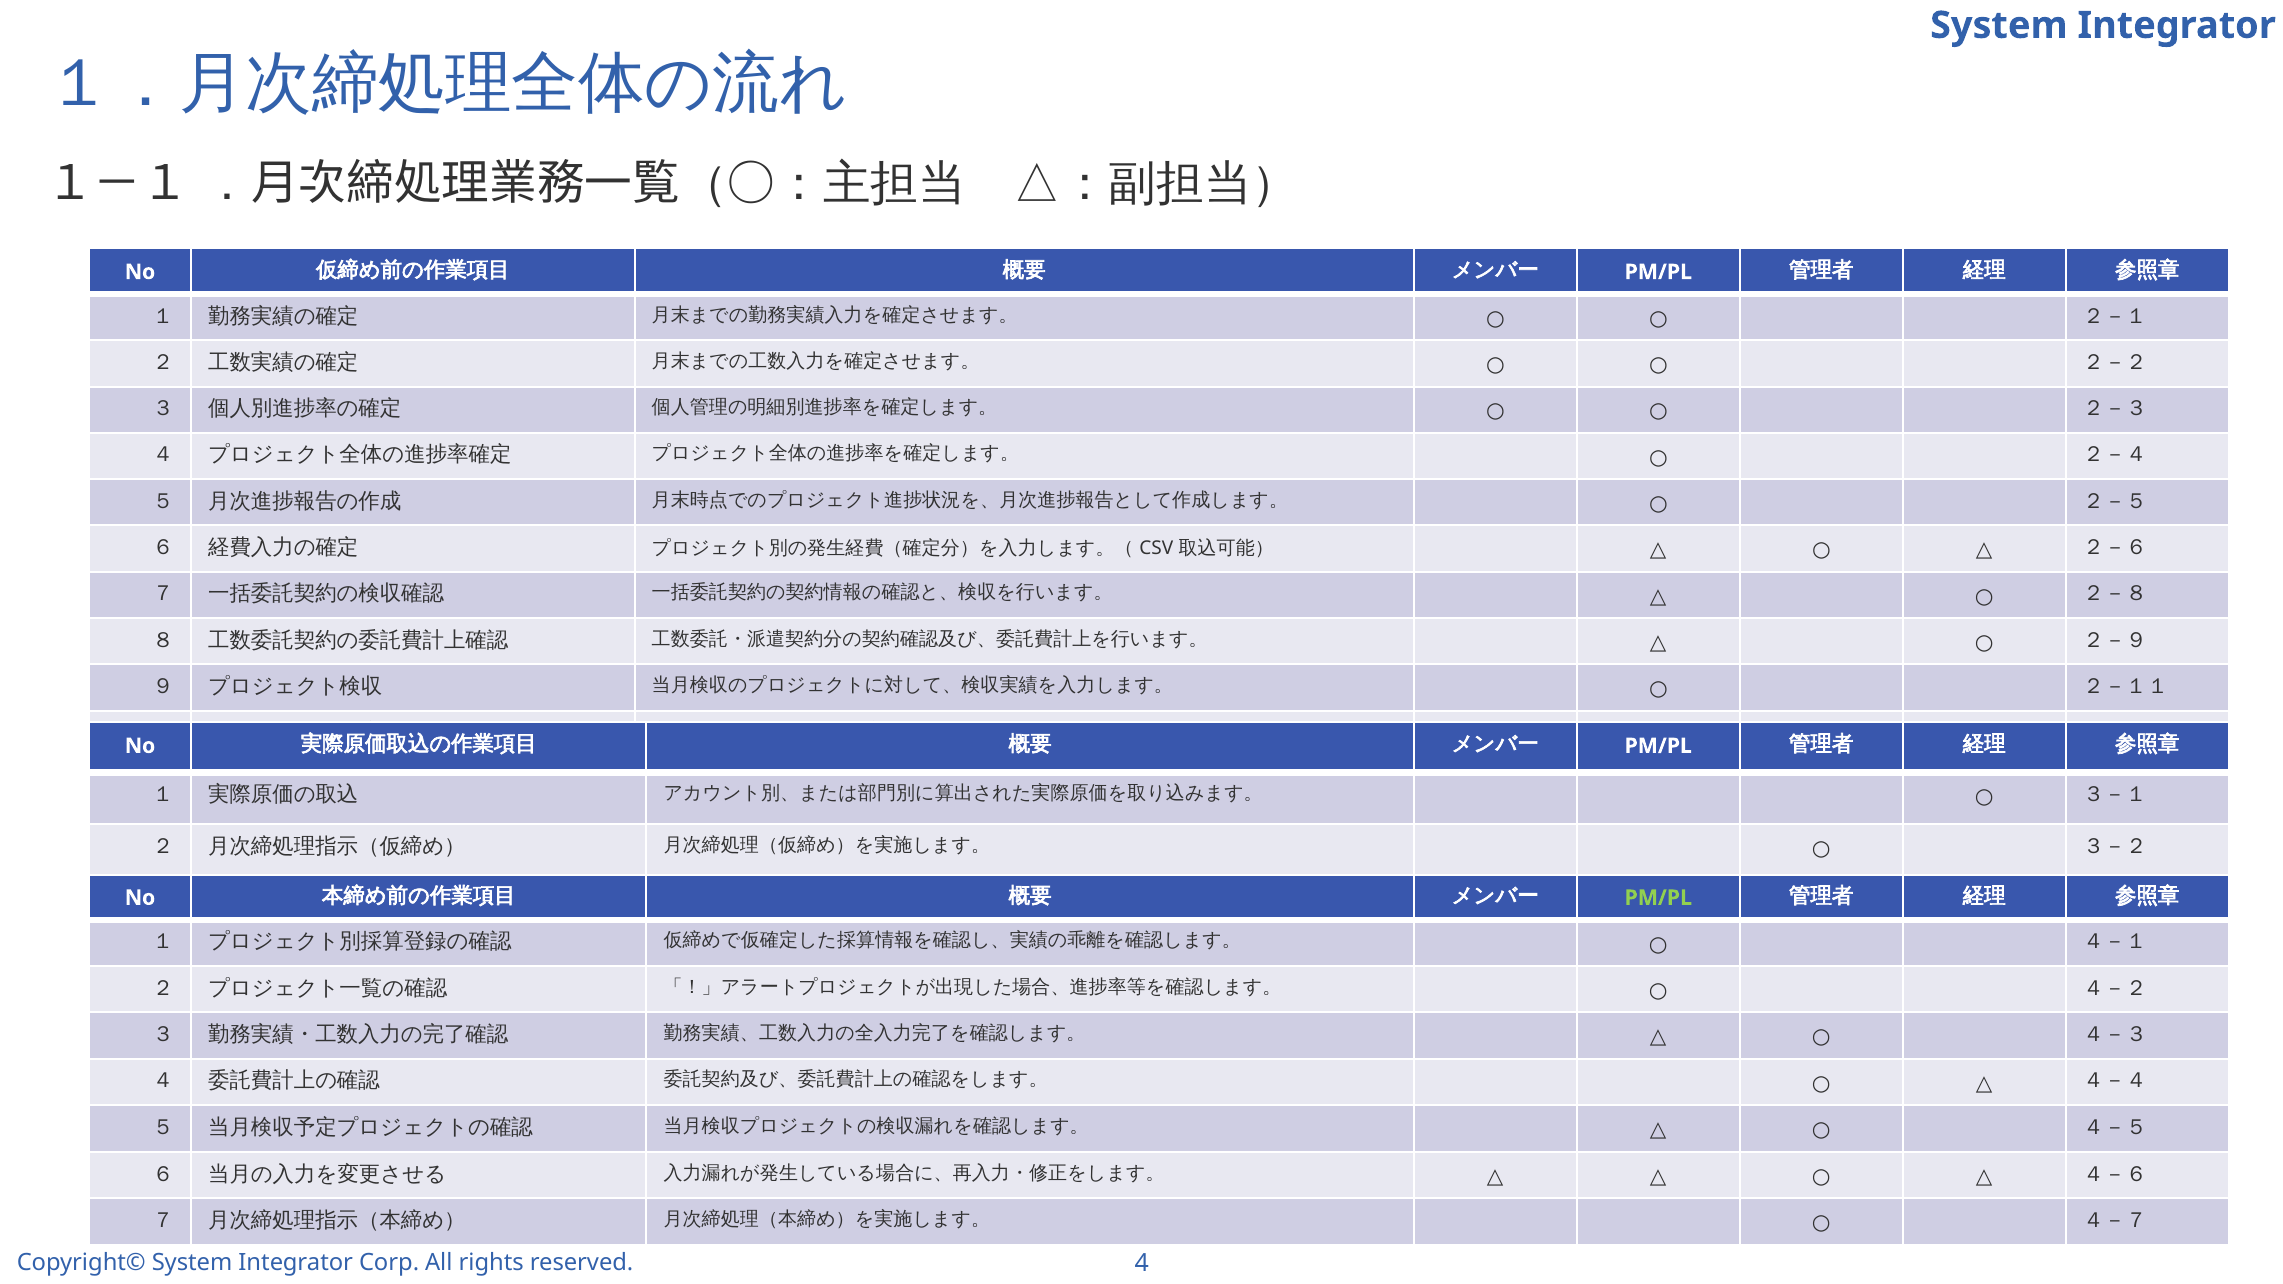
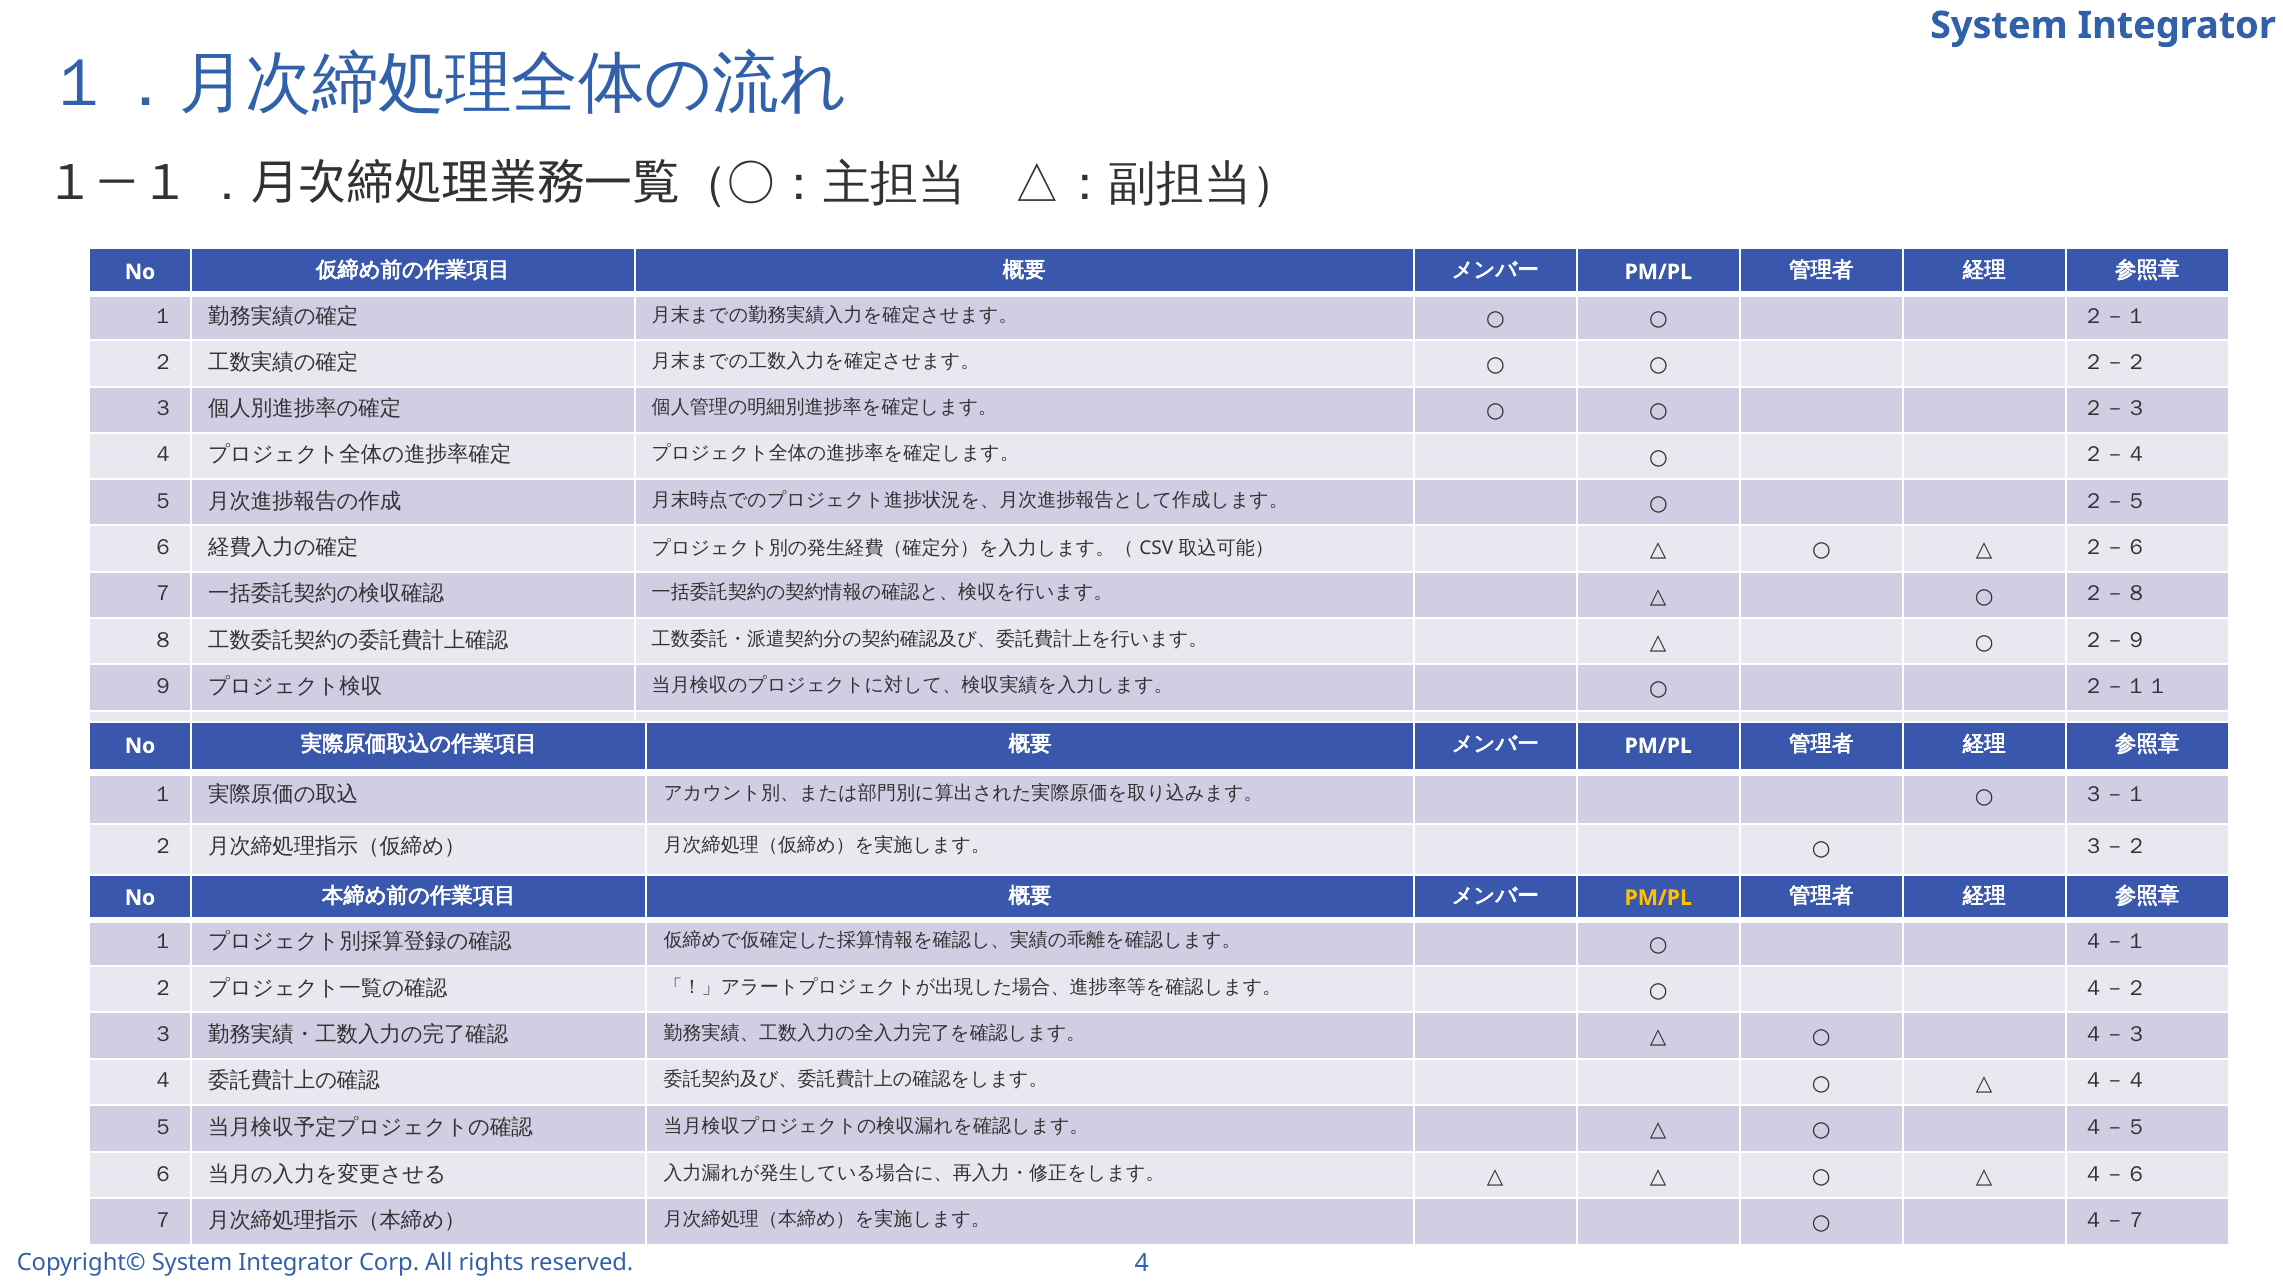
PM/PL at (1658, 898) colour: light green -> yellow
